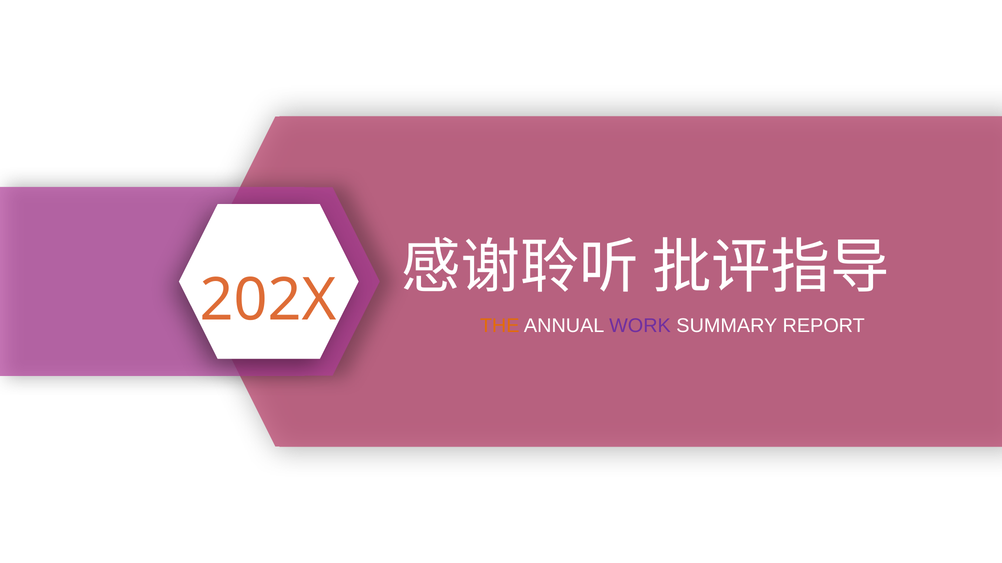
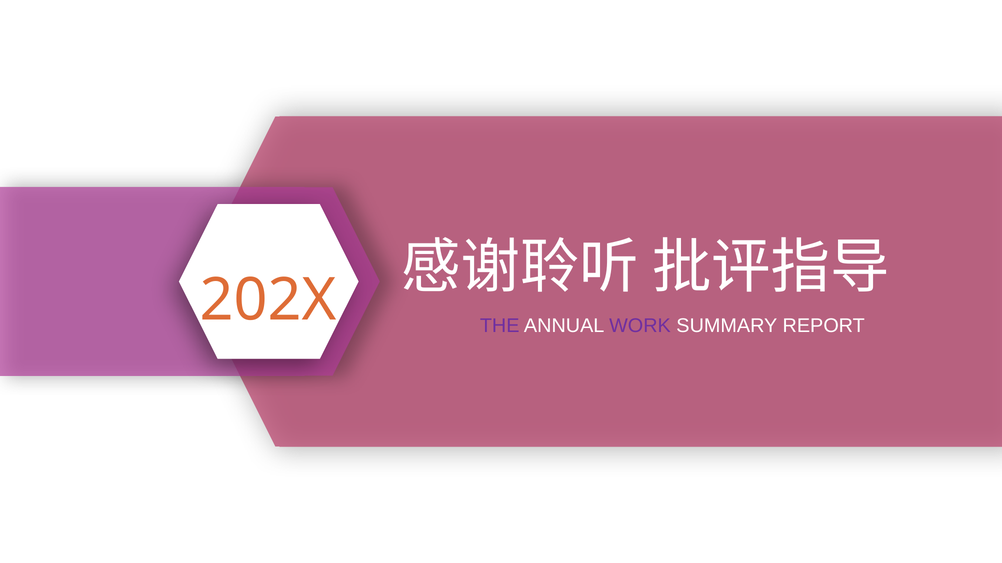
THE colour: orange -> purple
